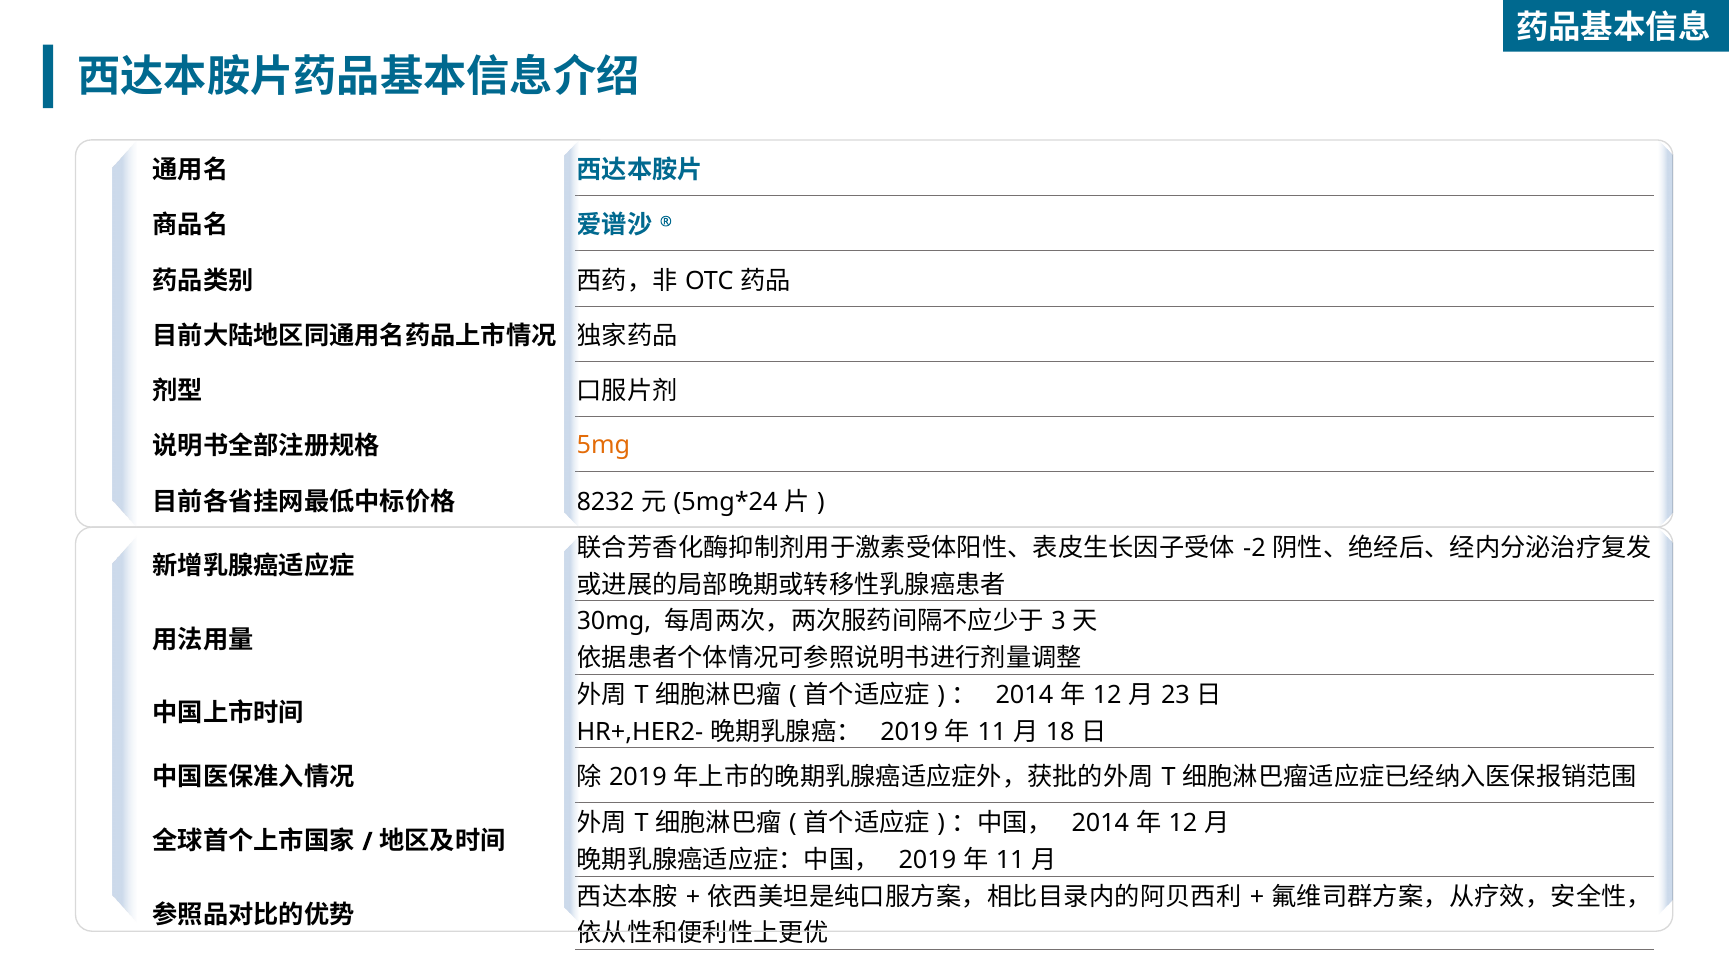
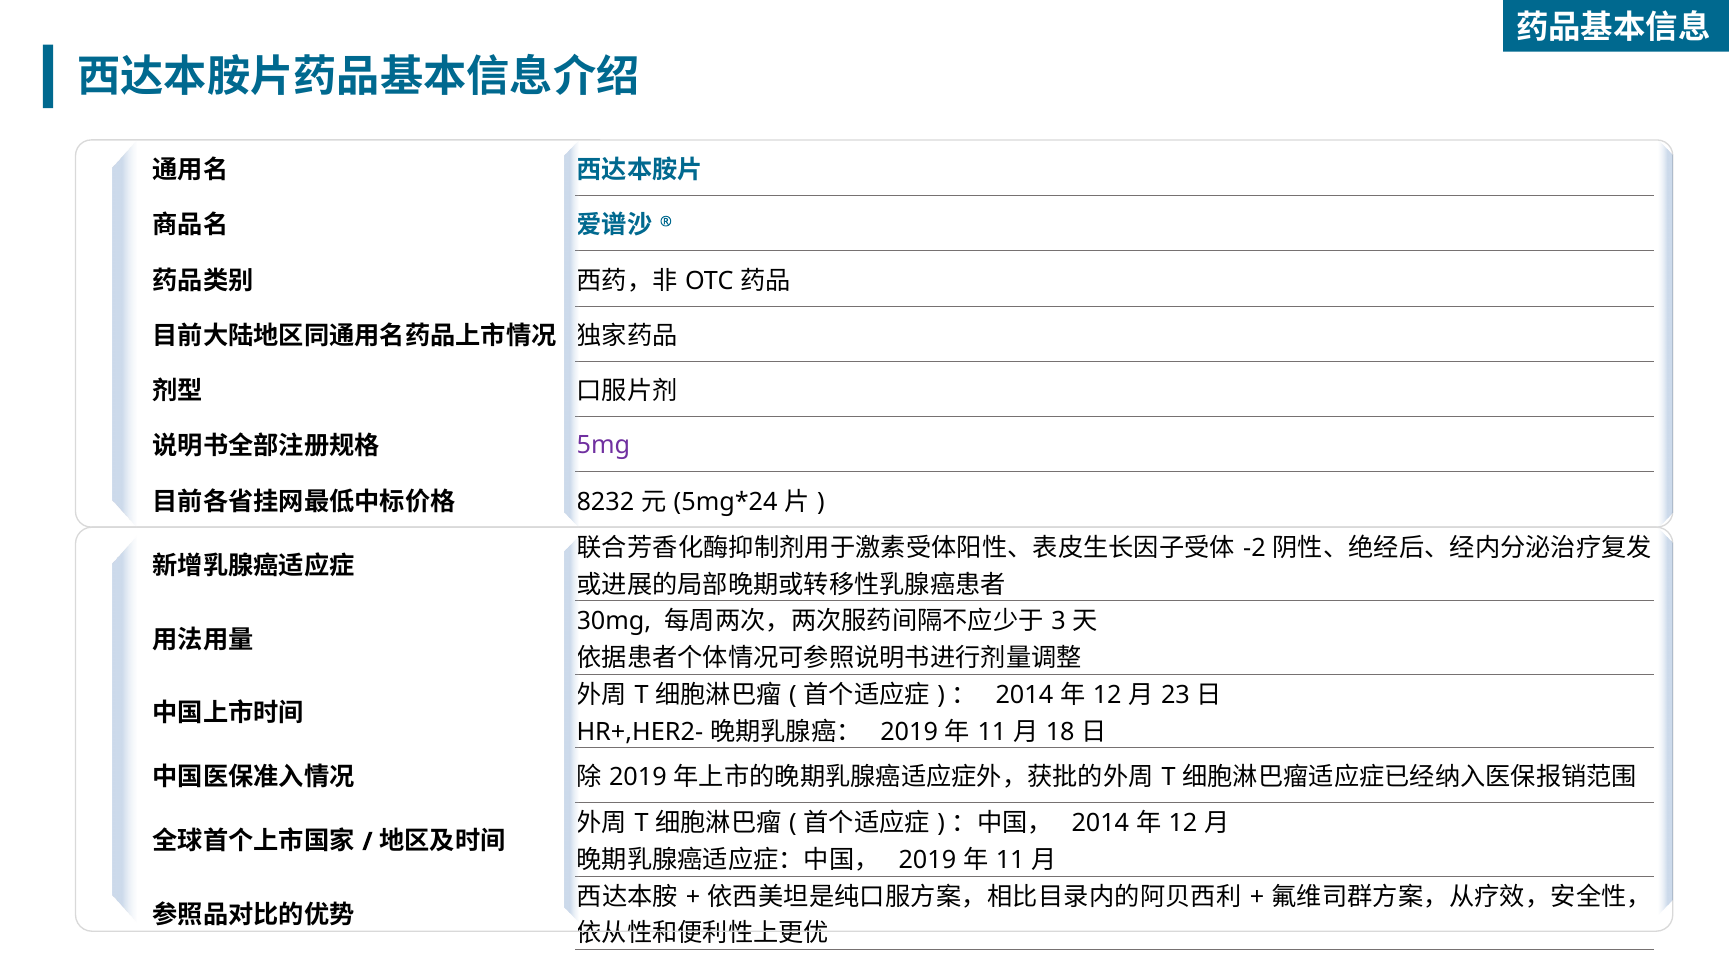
5mg colour: orange -> purple
